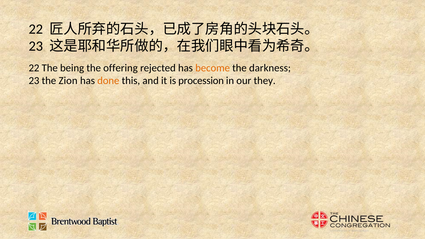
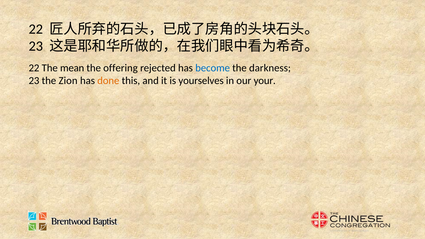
being: being -> mean
become colour: orange -> blue
procession: procession -> yourselves
they: they -> your
